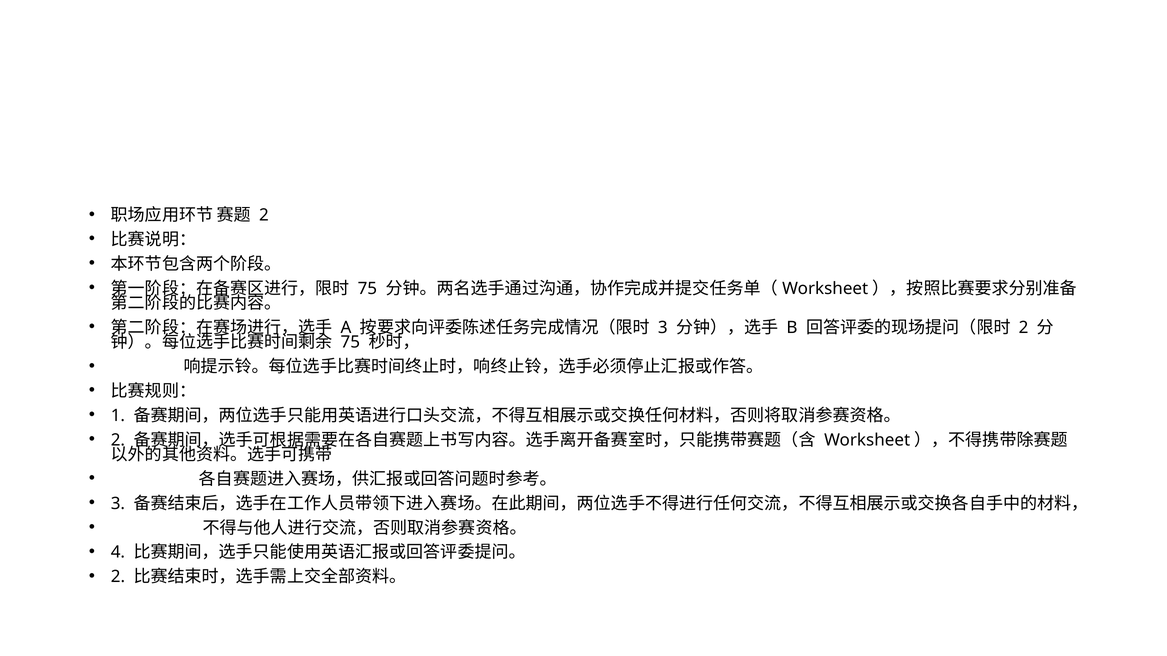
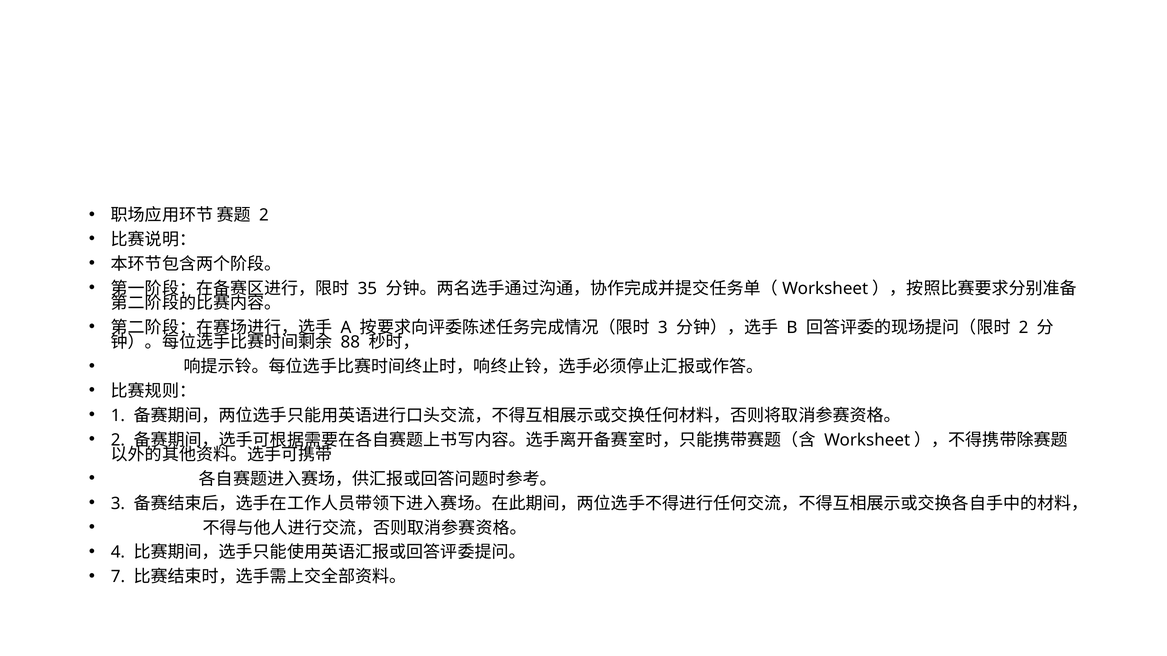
75 at (367, 289): 75 -> 35
75 at (350, 343): 75 -> 88
2 at (118, 577): 2 -> 7
